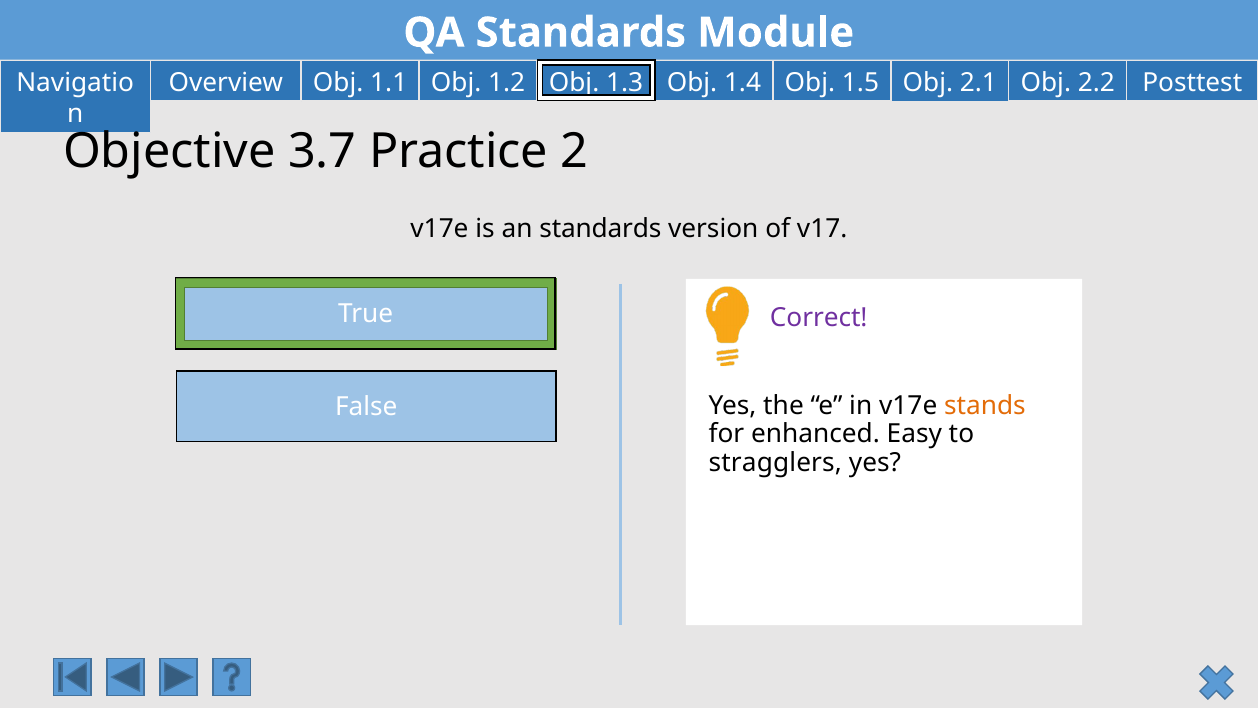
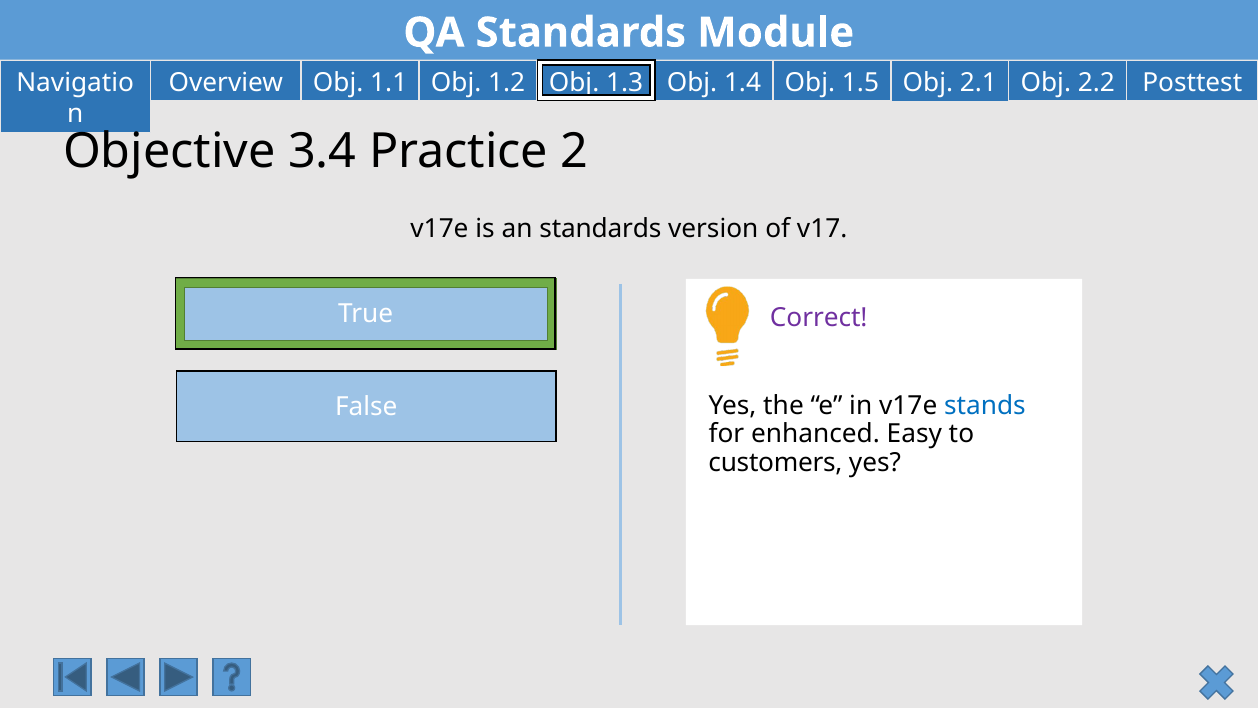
3.7: 3.7 -> 3.4
stands colour: orange -> blue
stragglers: stragglers -> customers
